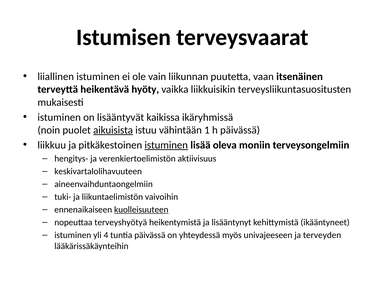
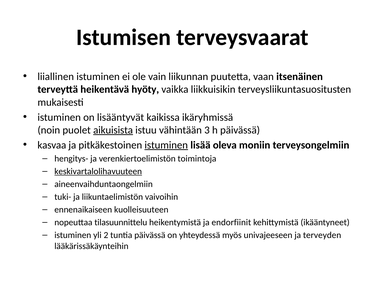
1: 1 -> 3
liikkuu: liikkuu -> kasvaa
aktiivisuus: aktiivisuus -> toimintoja
keskivartalolihavuuteen underline: none -> present
kuolleisuuteen underline: present -> none
terveyshyötyä: terveyshyötyä -> tilasuunnittelu
lisääntynyt: lisääntynyt -> endorfiinit
4: 4 -> 2
